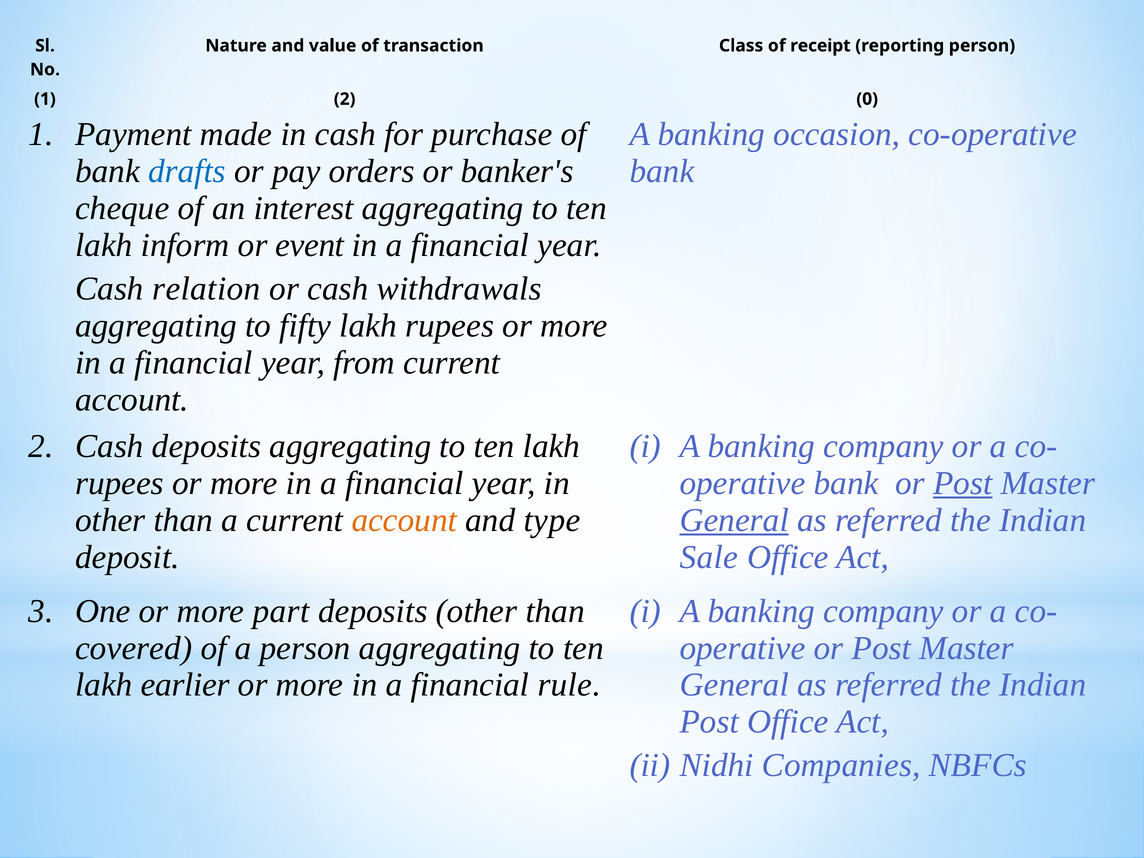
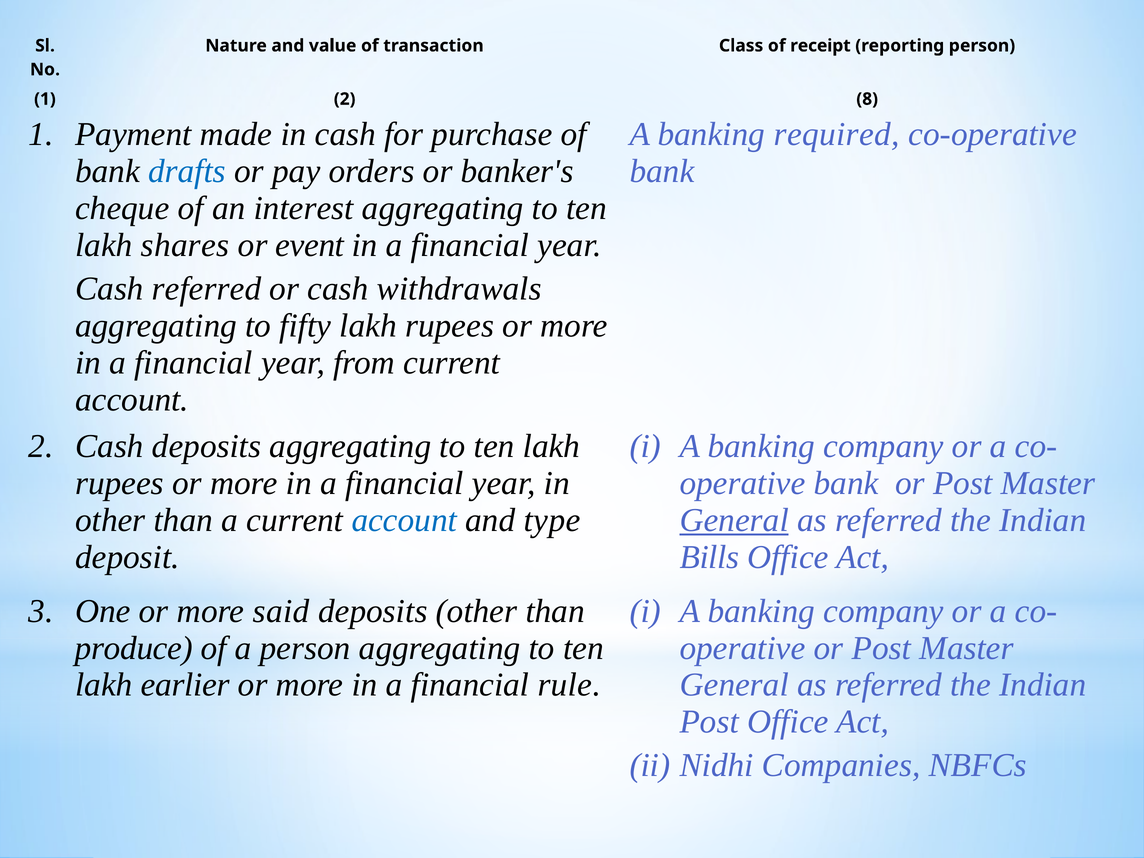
0: 0 -> 8
occasion: occasion -> required
inform: inform -> shares
Cash relation: relation -> referred
Post at (963, 483) underline: present -> none
account at (404, 520) colour: orange -> blue
Sale: Sale -> Bills
part: part -> said
covered: covered -> produce
